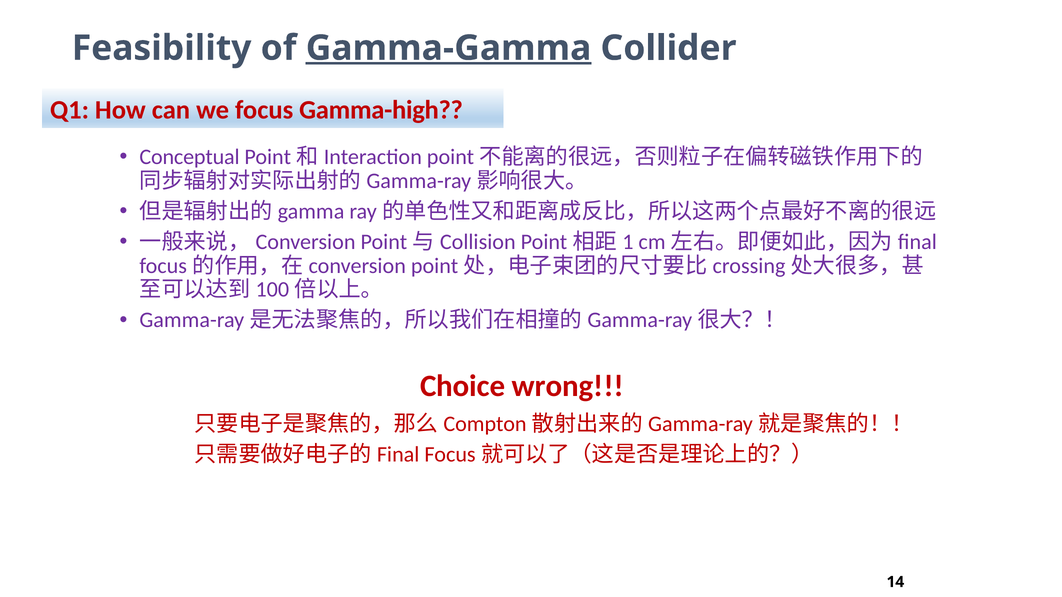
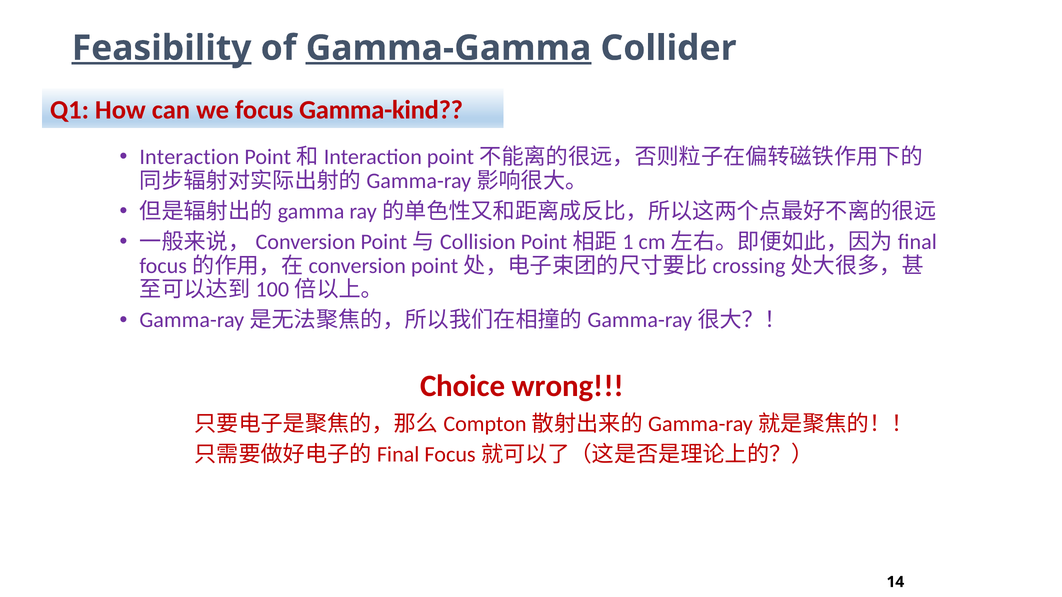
Feasibility underline: none -> present
Gamma-high: Gamma-high -> Gamma-kind
Conceptual: Conceptual -> Interaction
